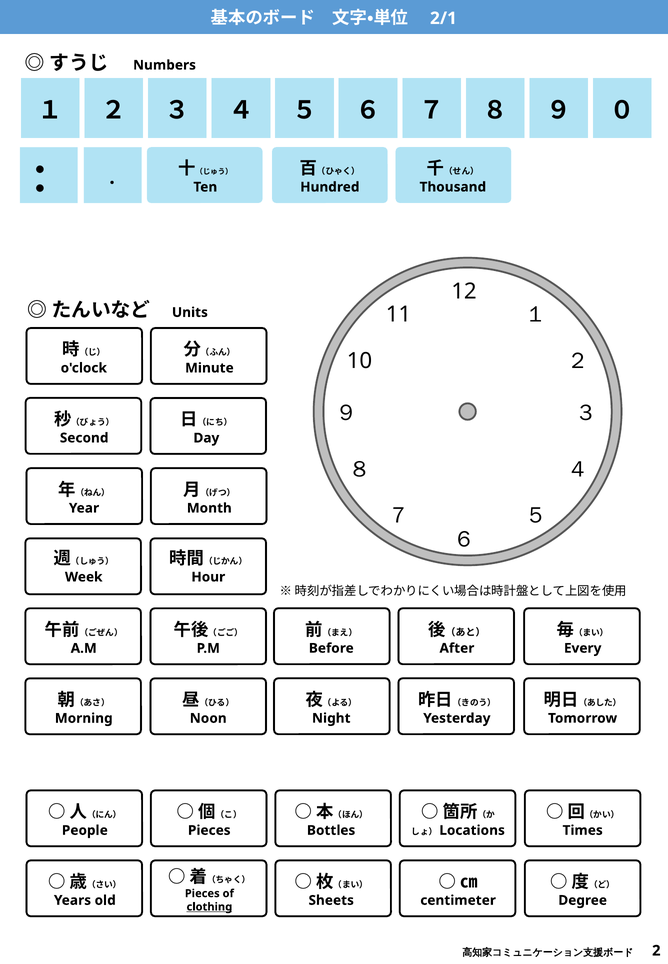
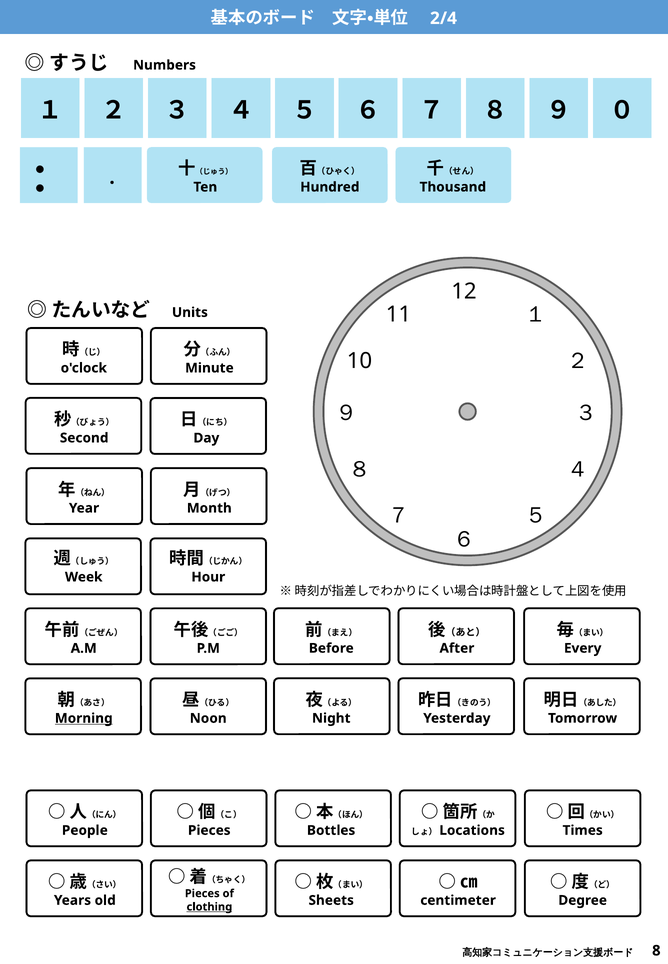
2/1: 2/1 -> 2/4
Morning underline: none -> present
2: 2 -> 8
